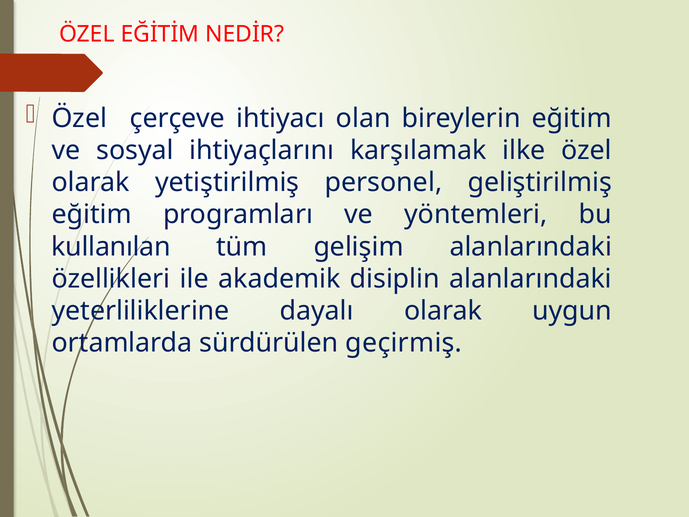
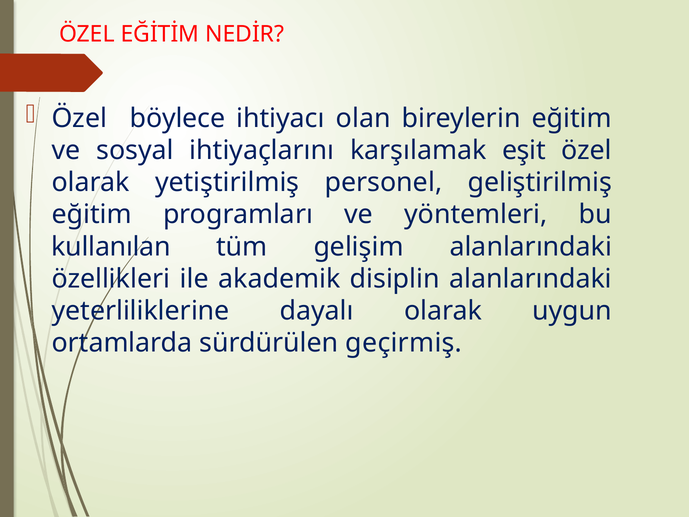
çerçeve: çerçeve -> böylece
ilke: ilke -> eşit
